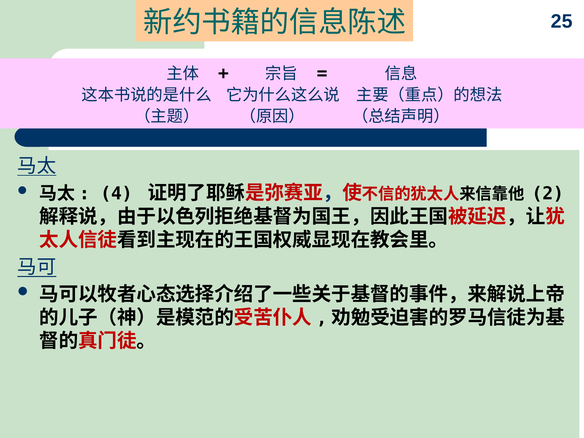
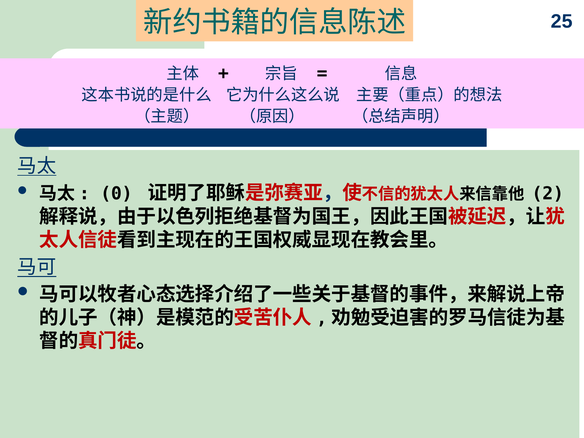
4: 4 -> 0
